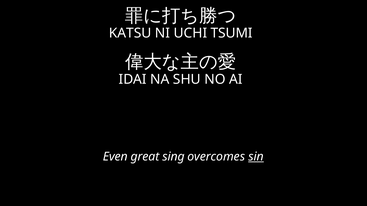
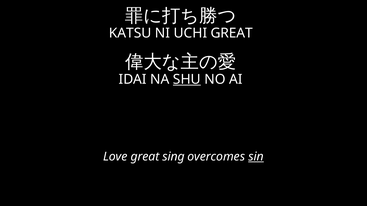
UCHI TSUMI: TSUMI -> GREAT
SHU underline: none -> present
Even: Even -> Love
